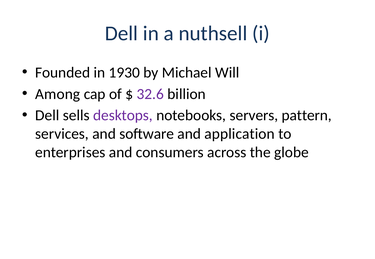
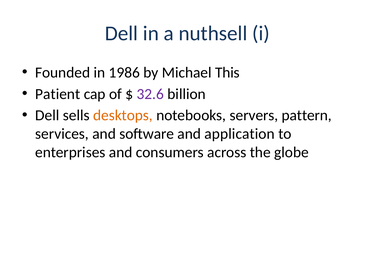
1930: 1930 -> 1986
Will: Will -> This
Among: Among -> Patient
desktops colour: purple -> orange
